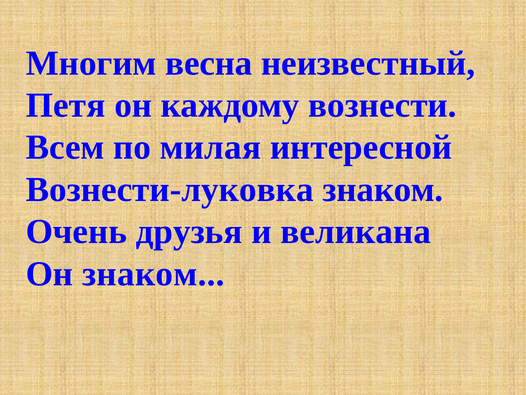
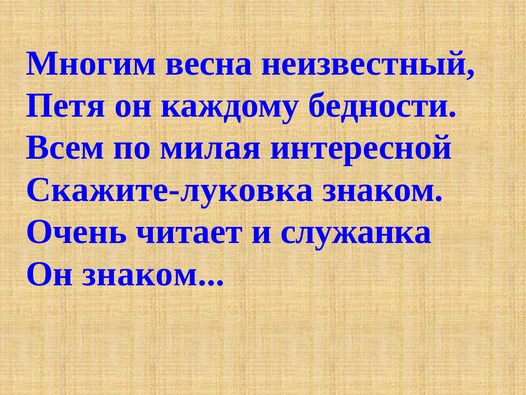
вознести: вознести -> бедности
Вознести-луковка: Вознести-луковка -> Скажите-луковка
друзья: друзья -> читает
великана: великана -> служанка
